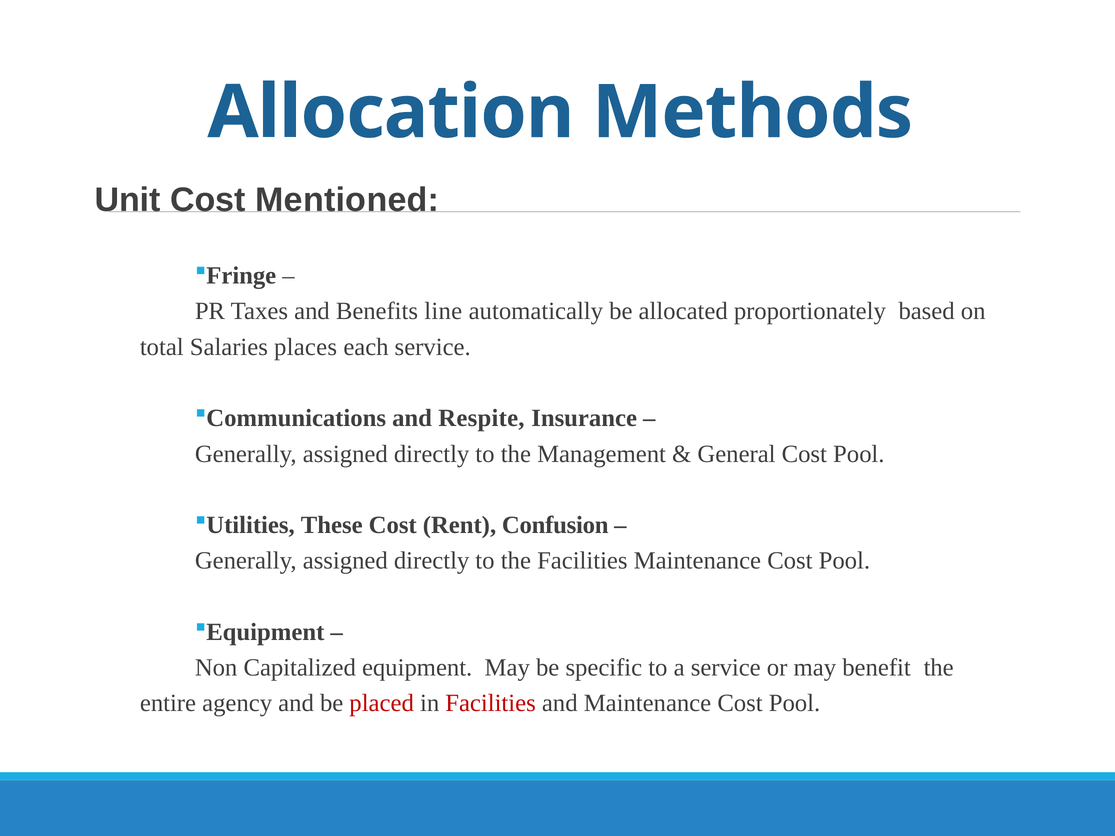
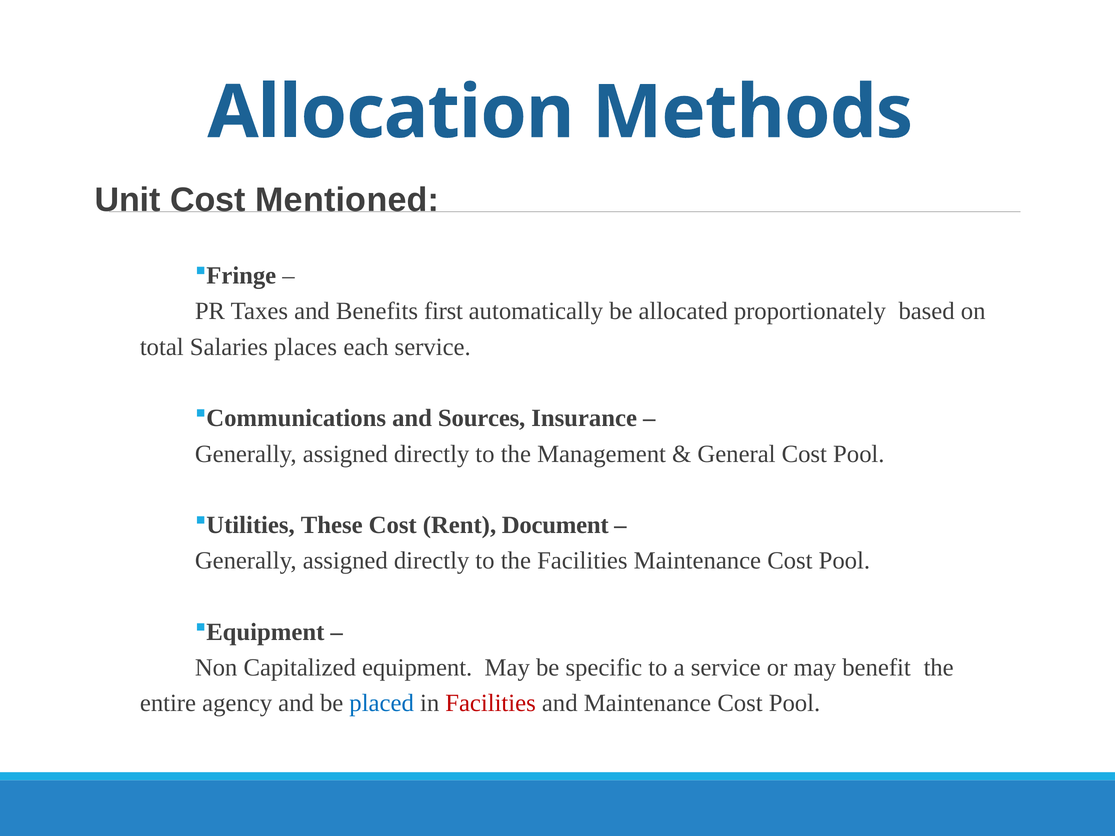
line: line -> first
Respite: Respite -> Sources
Confusion: Confusion -> Document
placed colour: red -> blue
